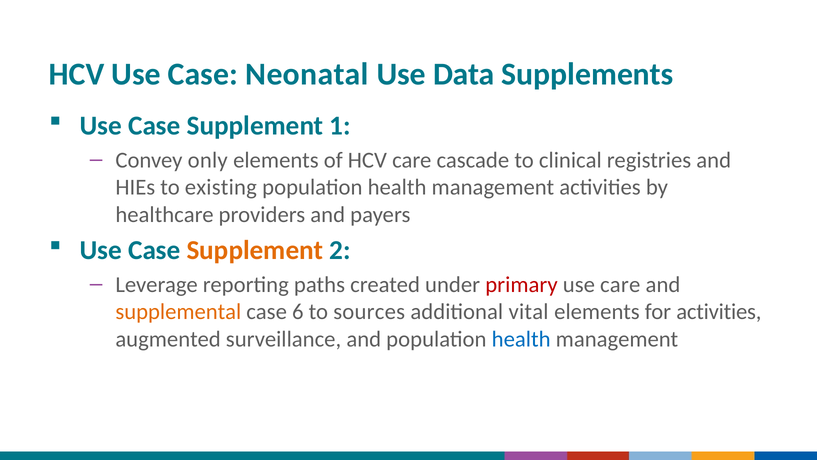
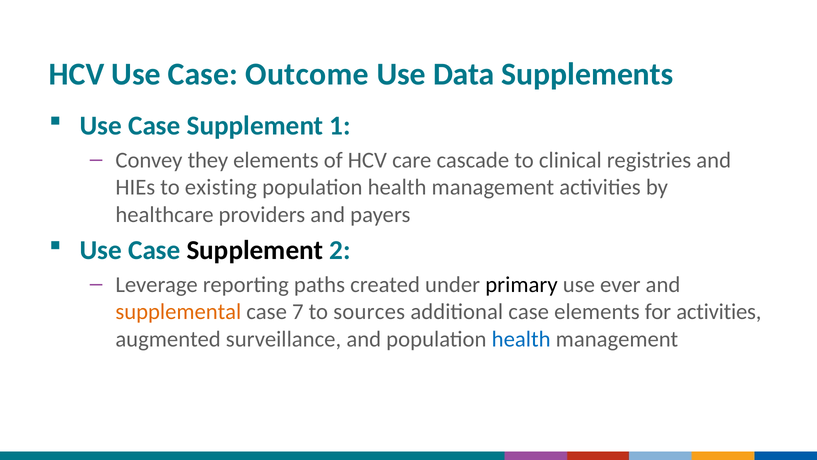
Neonatal: Neonatal -> Outcome
only: only -> they
Supplement at (255, 250) colour: orange -> black
primary colour: red -> black
use care: care -> ever
6: 6 -> 7
additional vital: vital -> case
